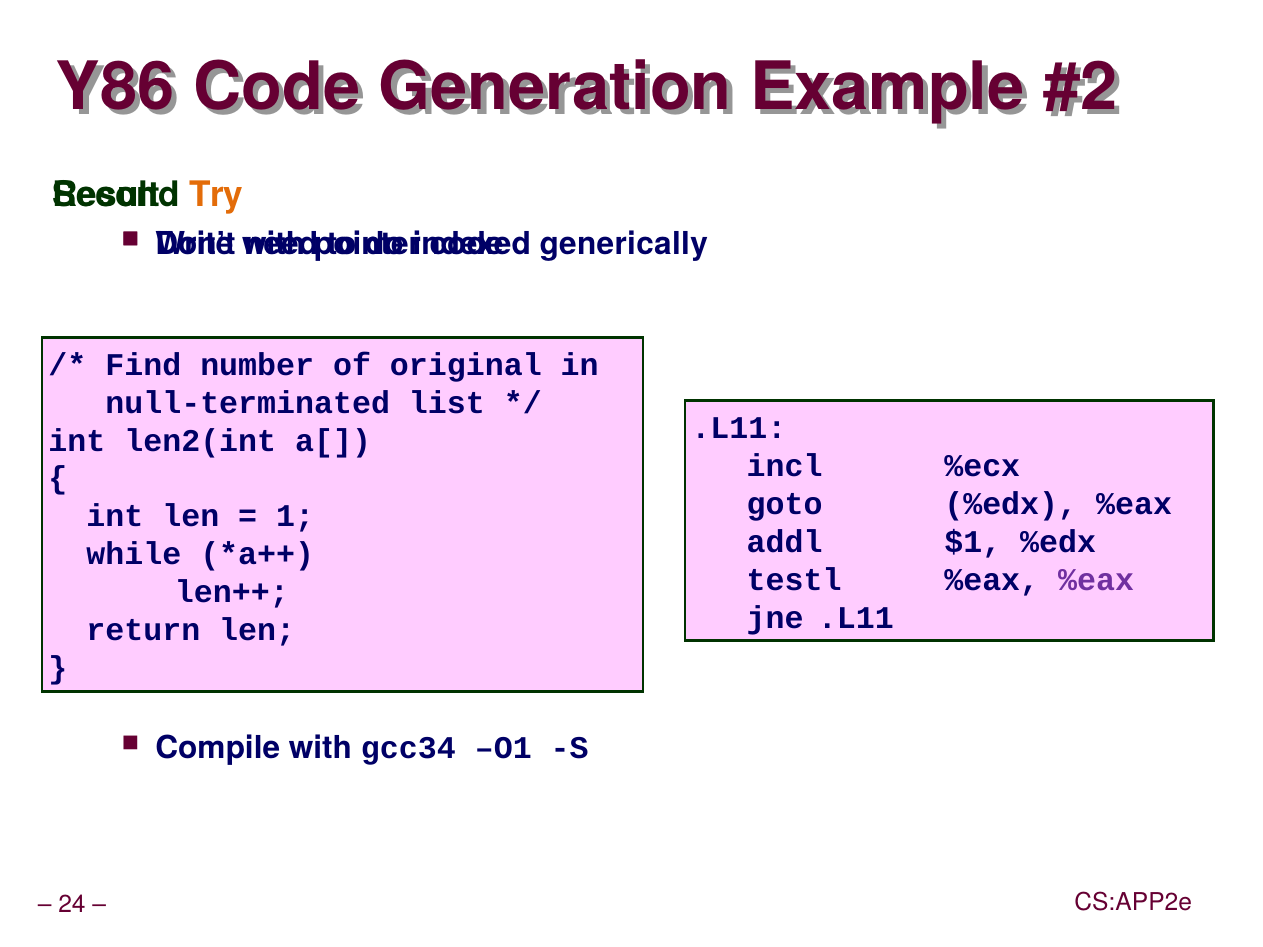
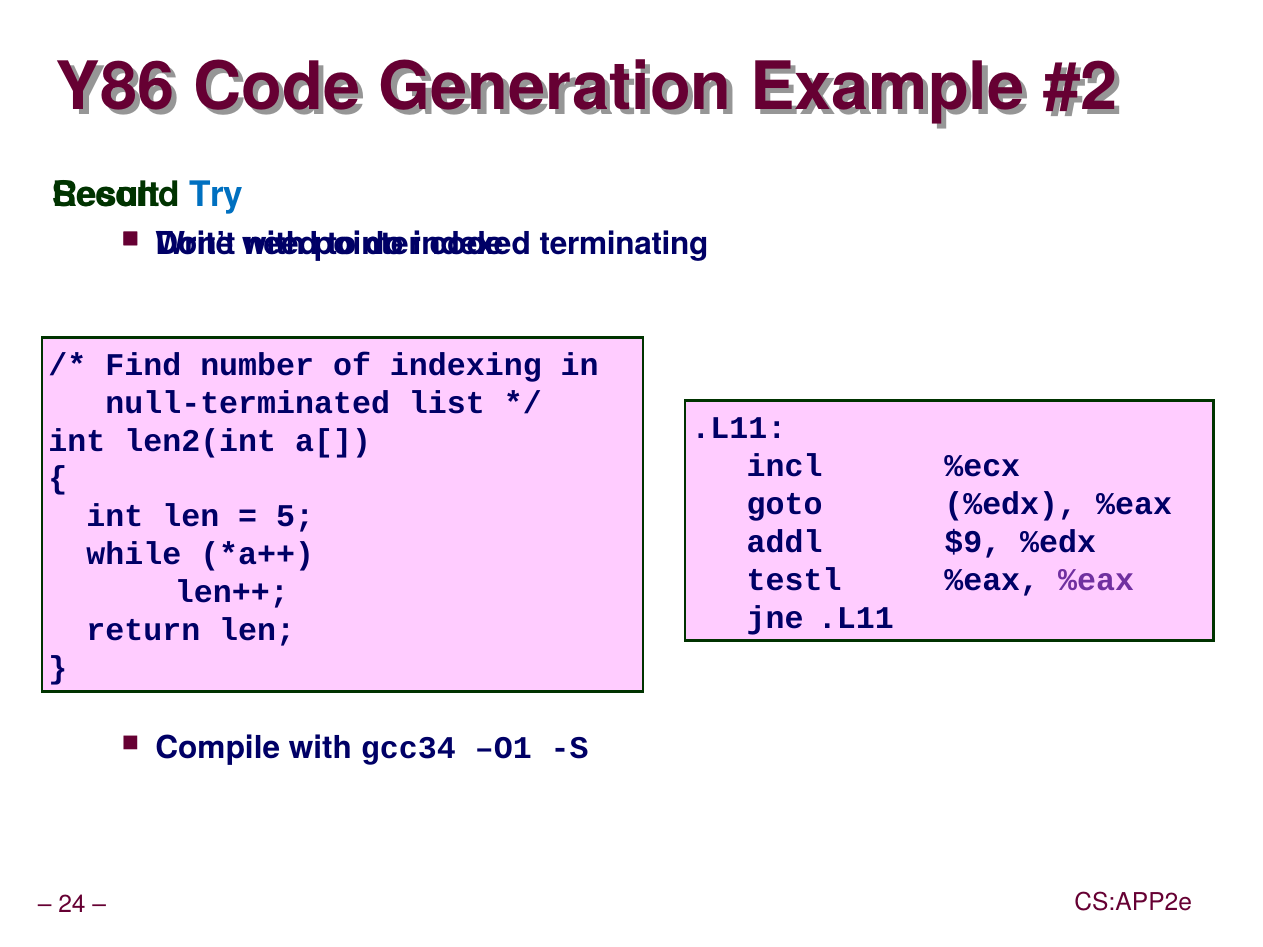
Try colour: orange -> blue
generically: generically -> terminating
original: original -> indexing
1: 1 -> 5
$1: $1 -> $9
